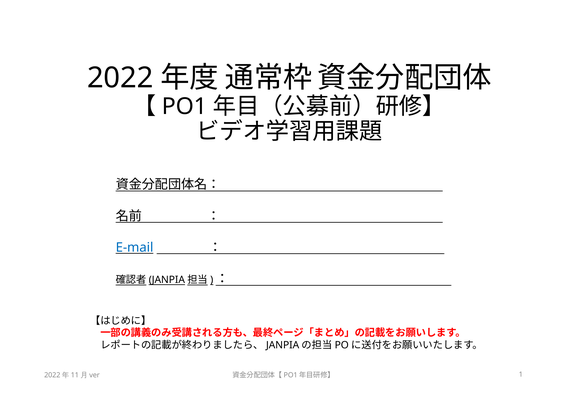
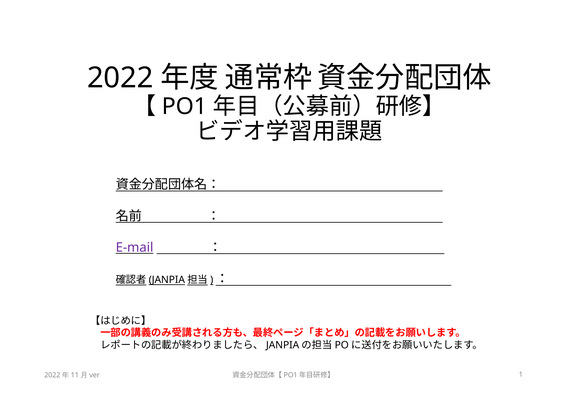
E-mail colour: blue -> purple
